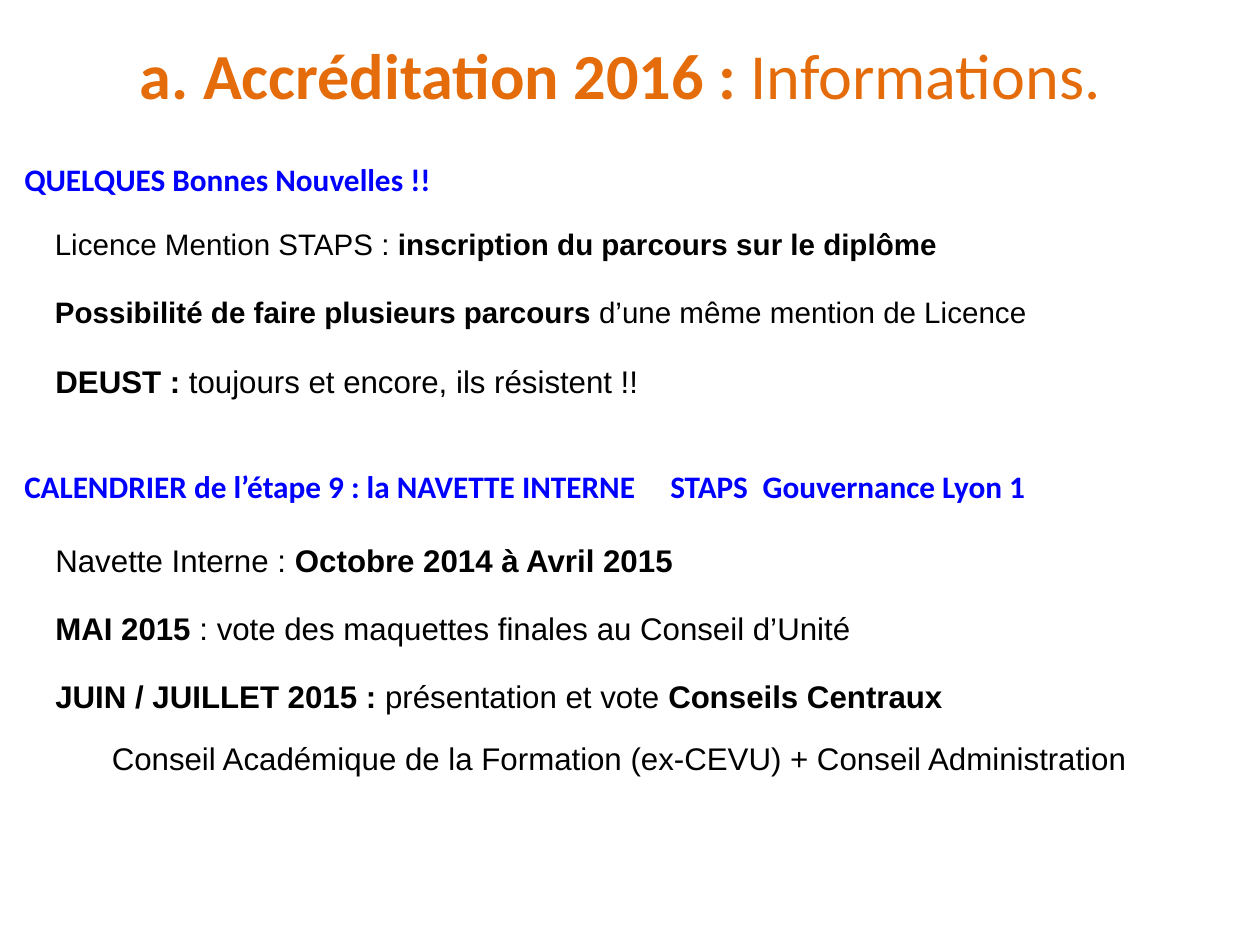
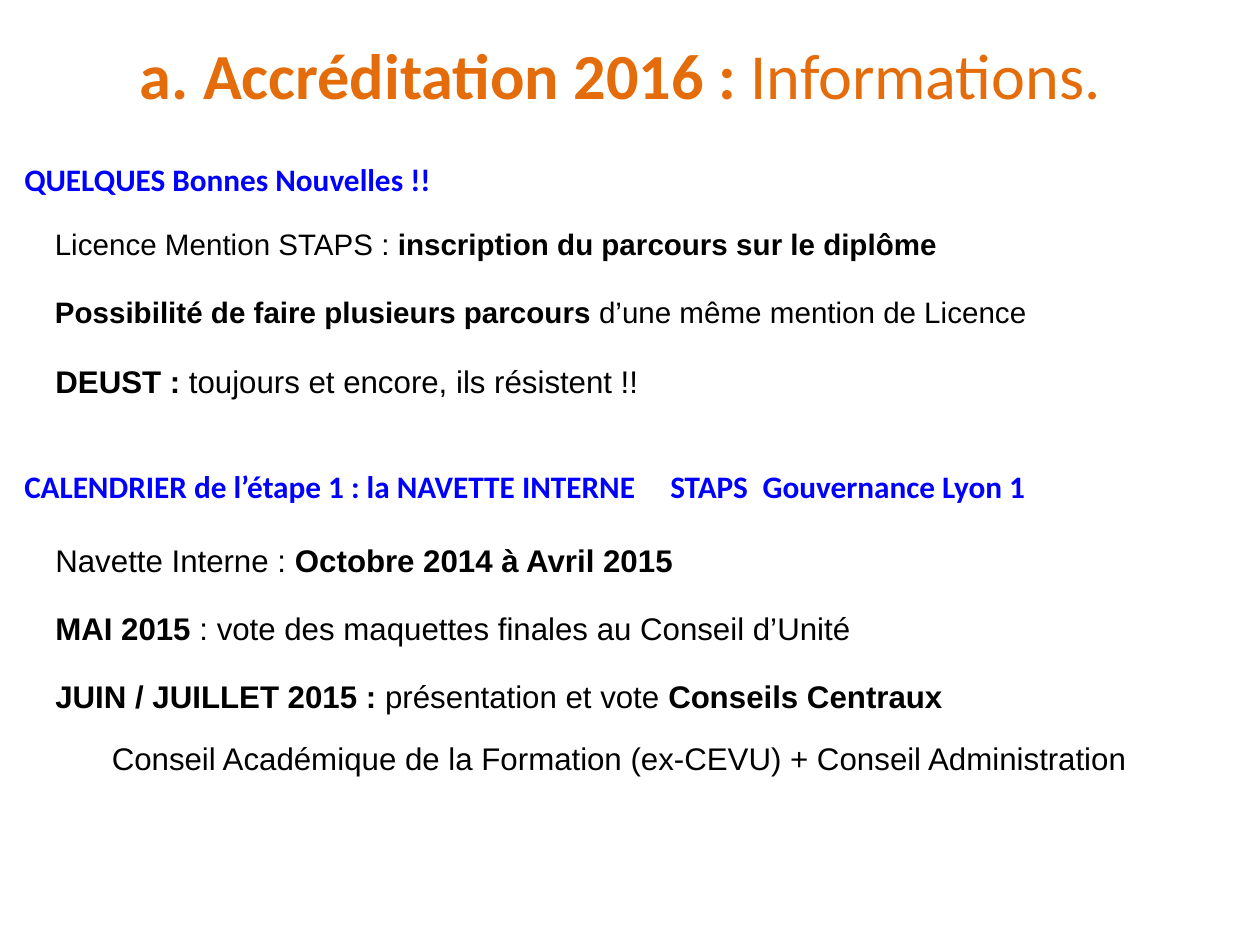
l’étape 9: 9 -> 1
